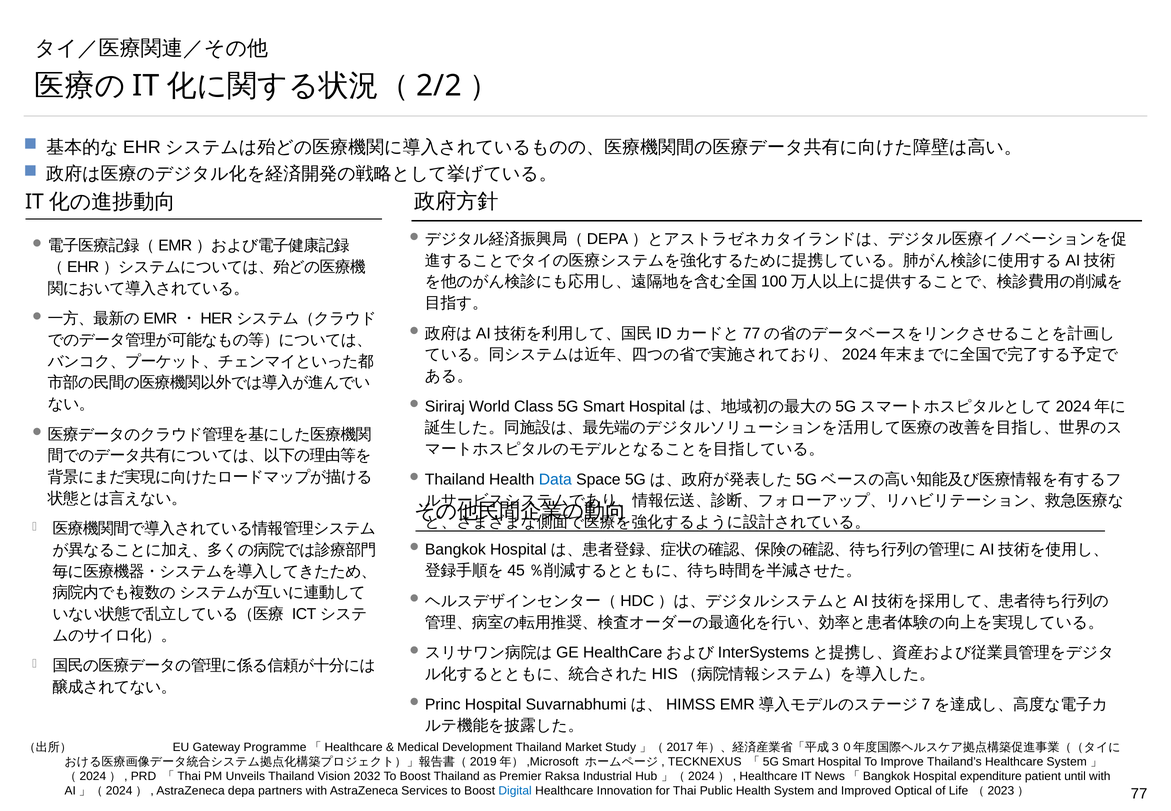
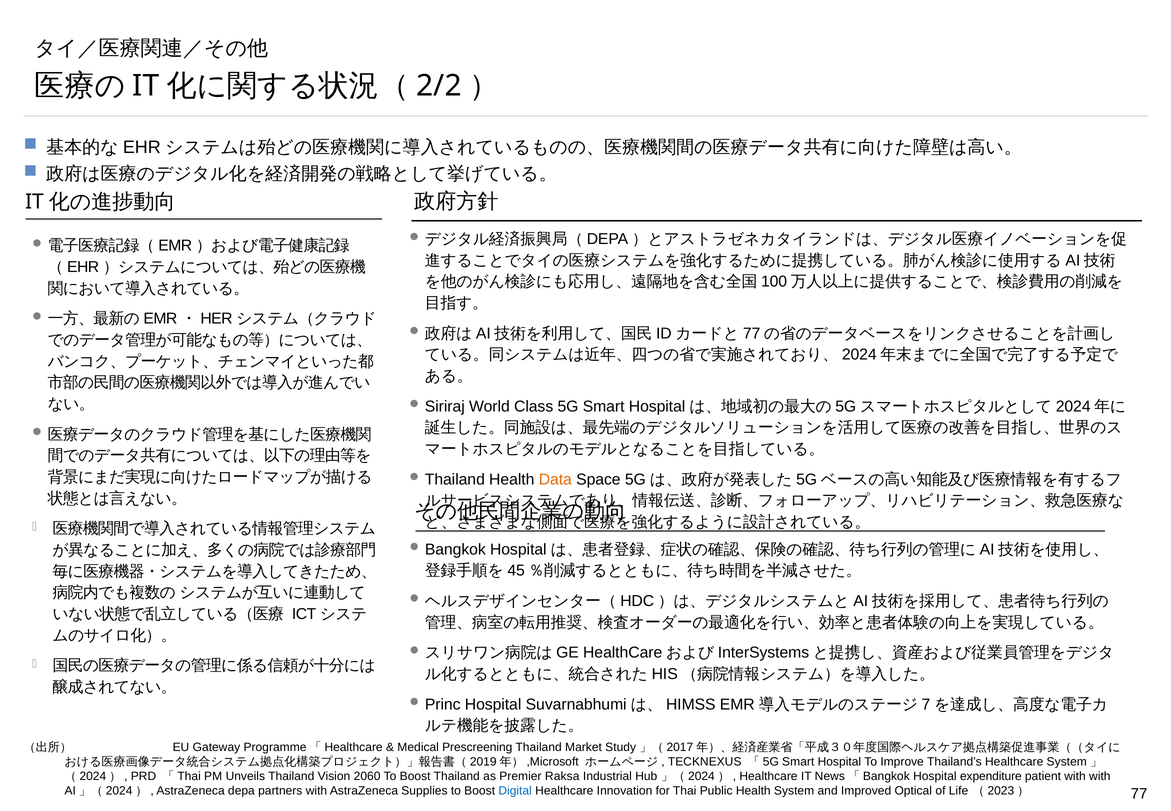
Data colour: blue -> orange
Development: Development -> Prescreening
2032: 2032 -> 2060
patient until: until -> with
Services: Services -> Supplies
